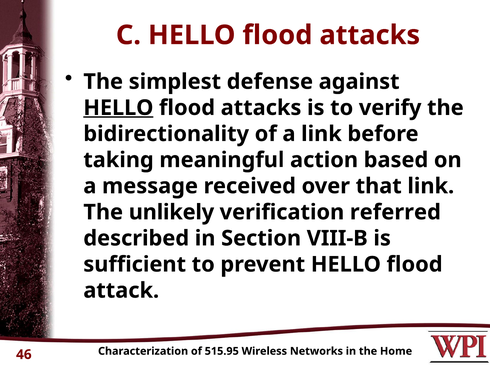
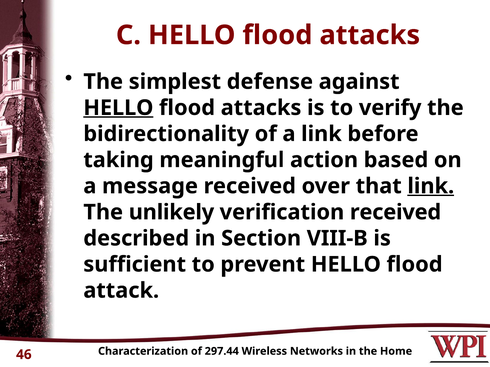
link at (431, 186) underline: none -> present
verification referred: referred -> received
515.95: 515.95 -> 297.44
